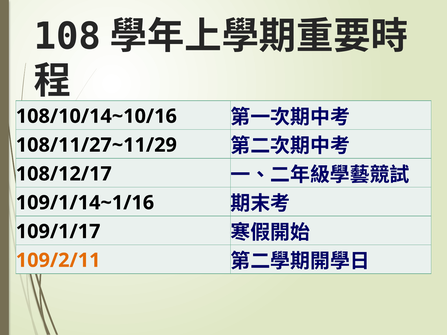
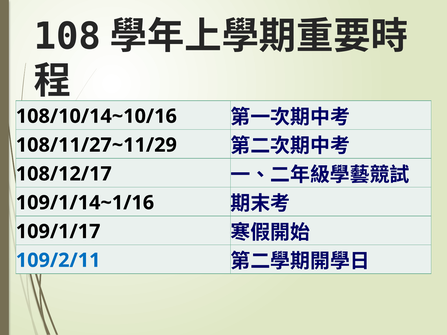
109/2/11 colour: orange -> blue
